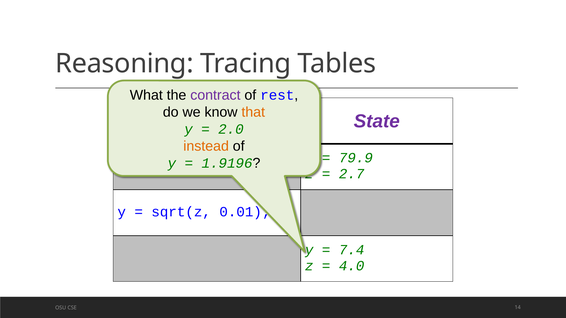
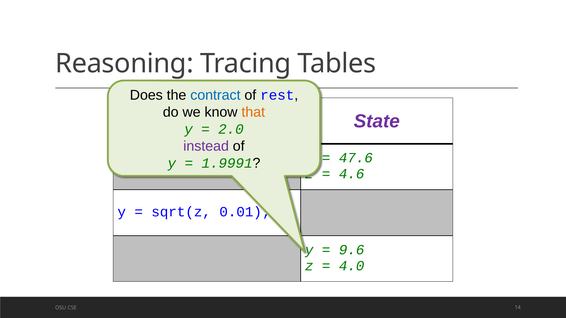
What: What -> Does
contract colour: purple -> blue
instead colour: orange -> purple
79.9: 79.9 -> 47.6
1.9196: 1.9196 -> 1.9991
2.7: 2.7 -> 4.6
7.4: 7.4 -> 9.6
